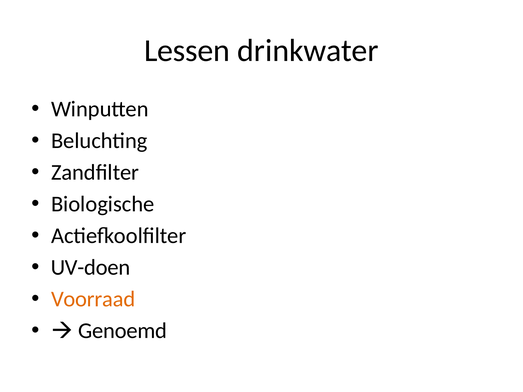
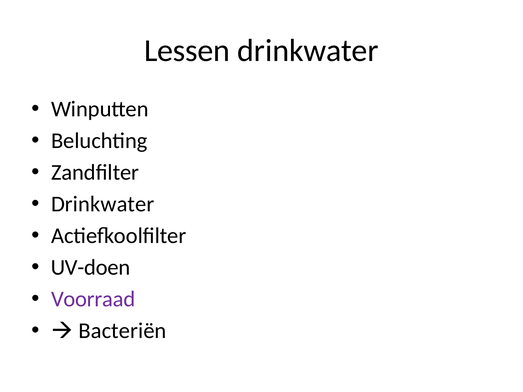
Biologische at (103, 204): Biologische -> Drinkwater
Voorraad colour: orange -> purple
Genoemd: Genoemd -> Bacteriën
